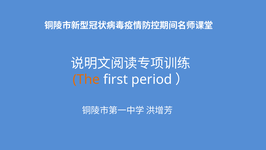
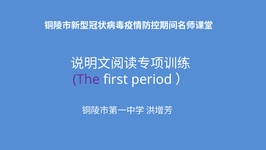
The colour: orange -> purple
